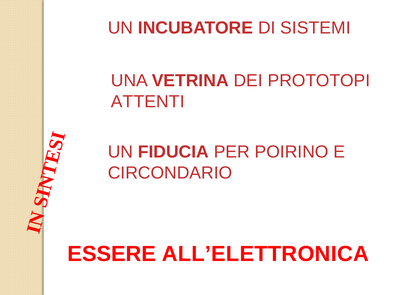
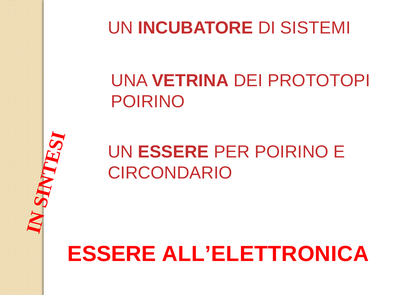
ATTENTI at (148, 102): ATTENTI -> POIRINO
UN FIDUCIA: FIDUCIA -> ESSERE
